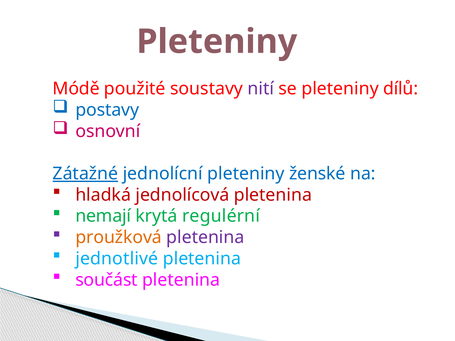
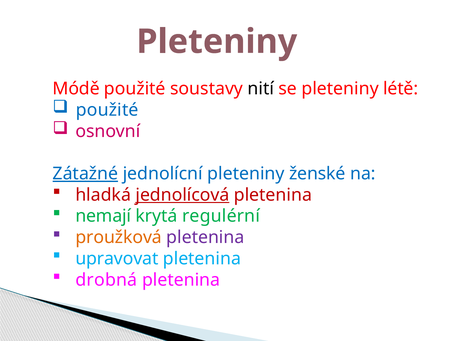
nití colour: purple -> black
dílů: dílů -> létě
postavy at (107, 110): postavy -> použité
jednolícová underline: none -> present
jednotlivé: jednotlivé -> upravovat
součást: součást -> drobná
